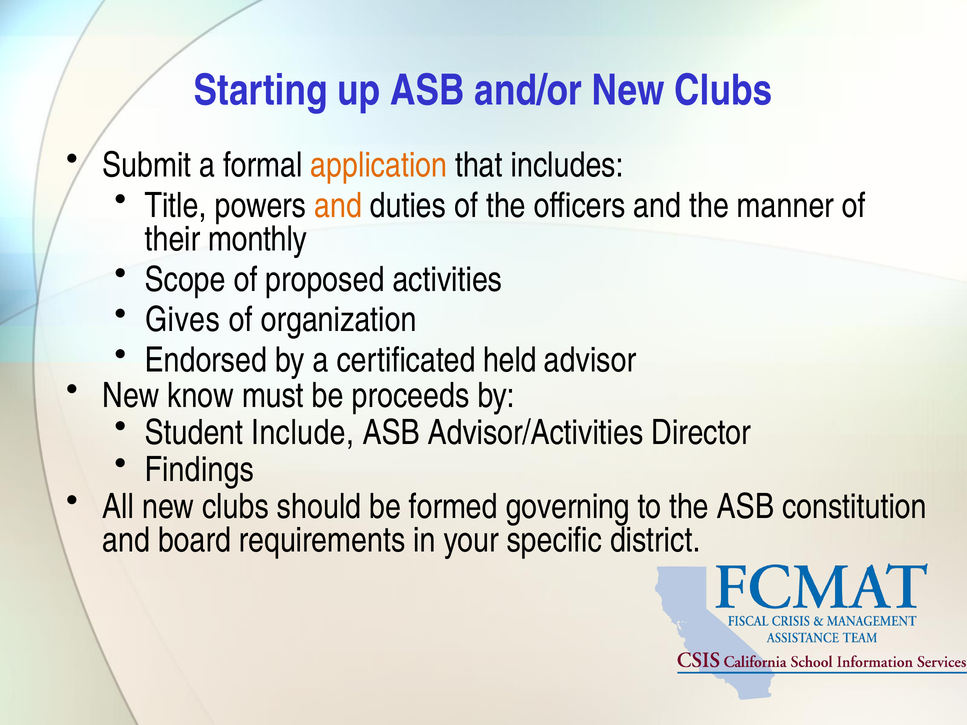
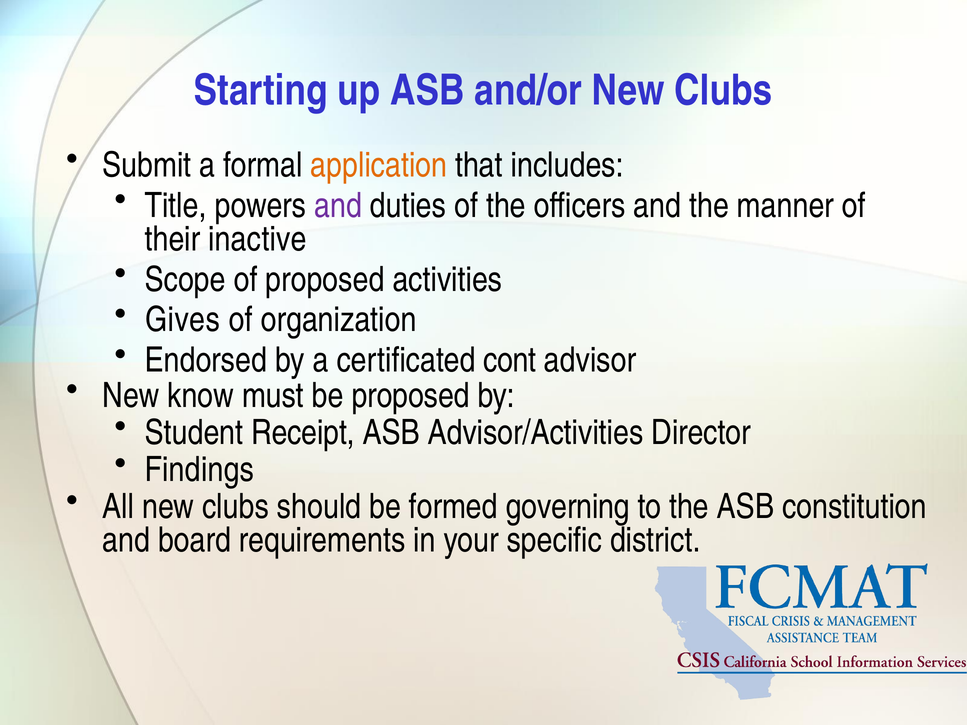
and at (338, 206) colour: orange -> purple
monthly: monthly -> inactive
held: held -> cont
be proceeds: proceeds -> proposed
Include: Include -> Receipt
